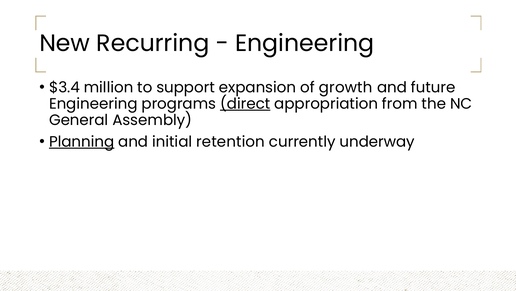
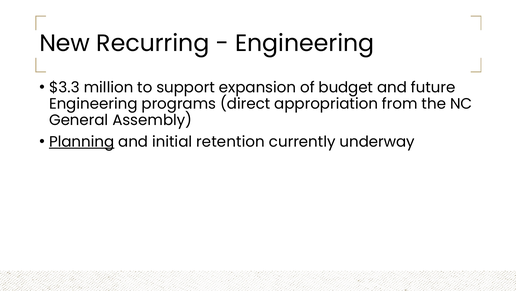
$3.4: $3.4 -> $3.3
growth: growth -> budget
direct underline: present -> none
